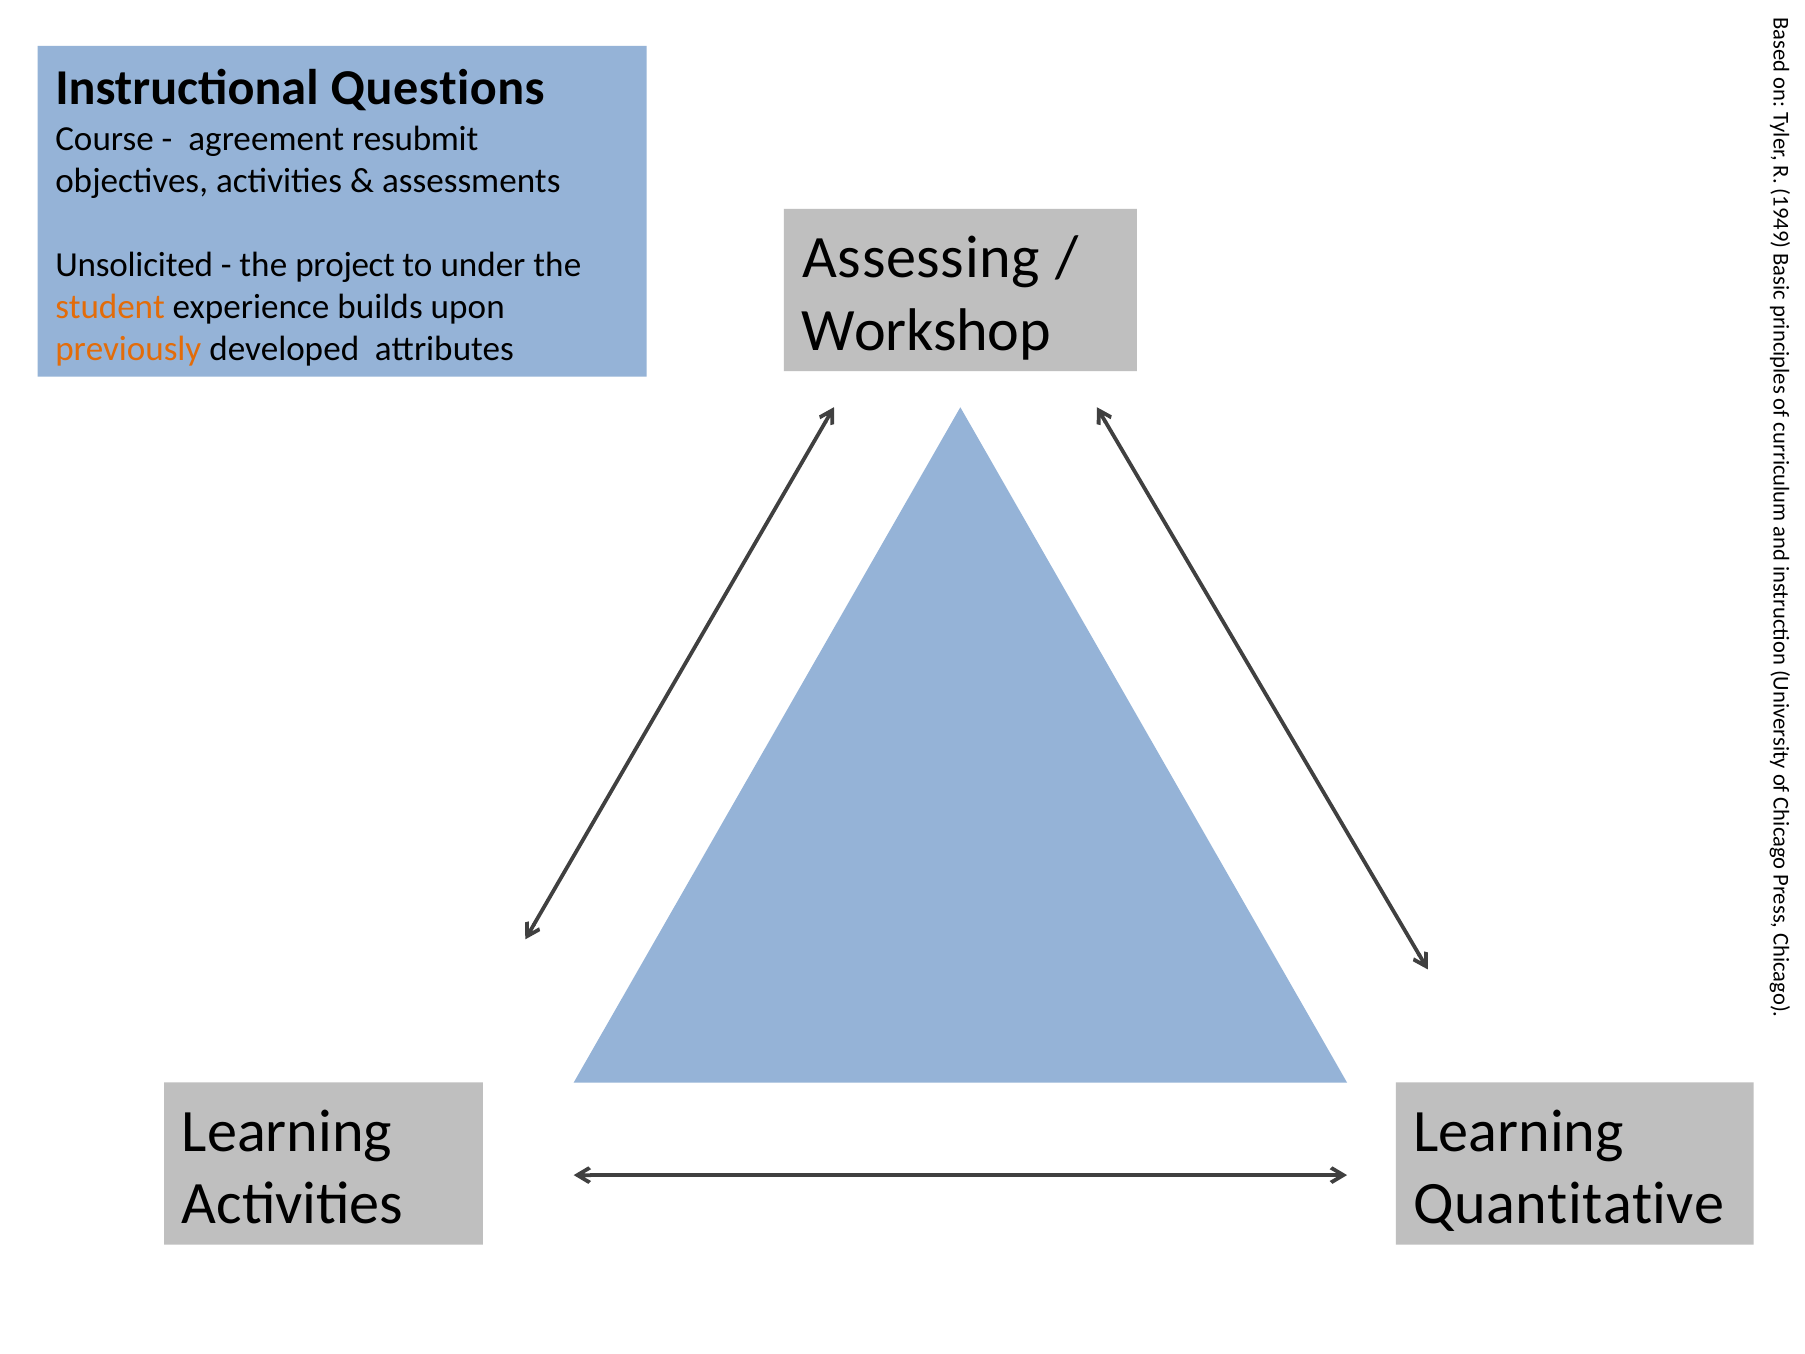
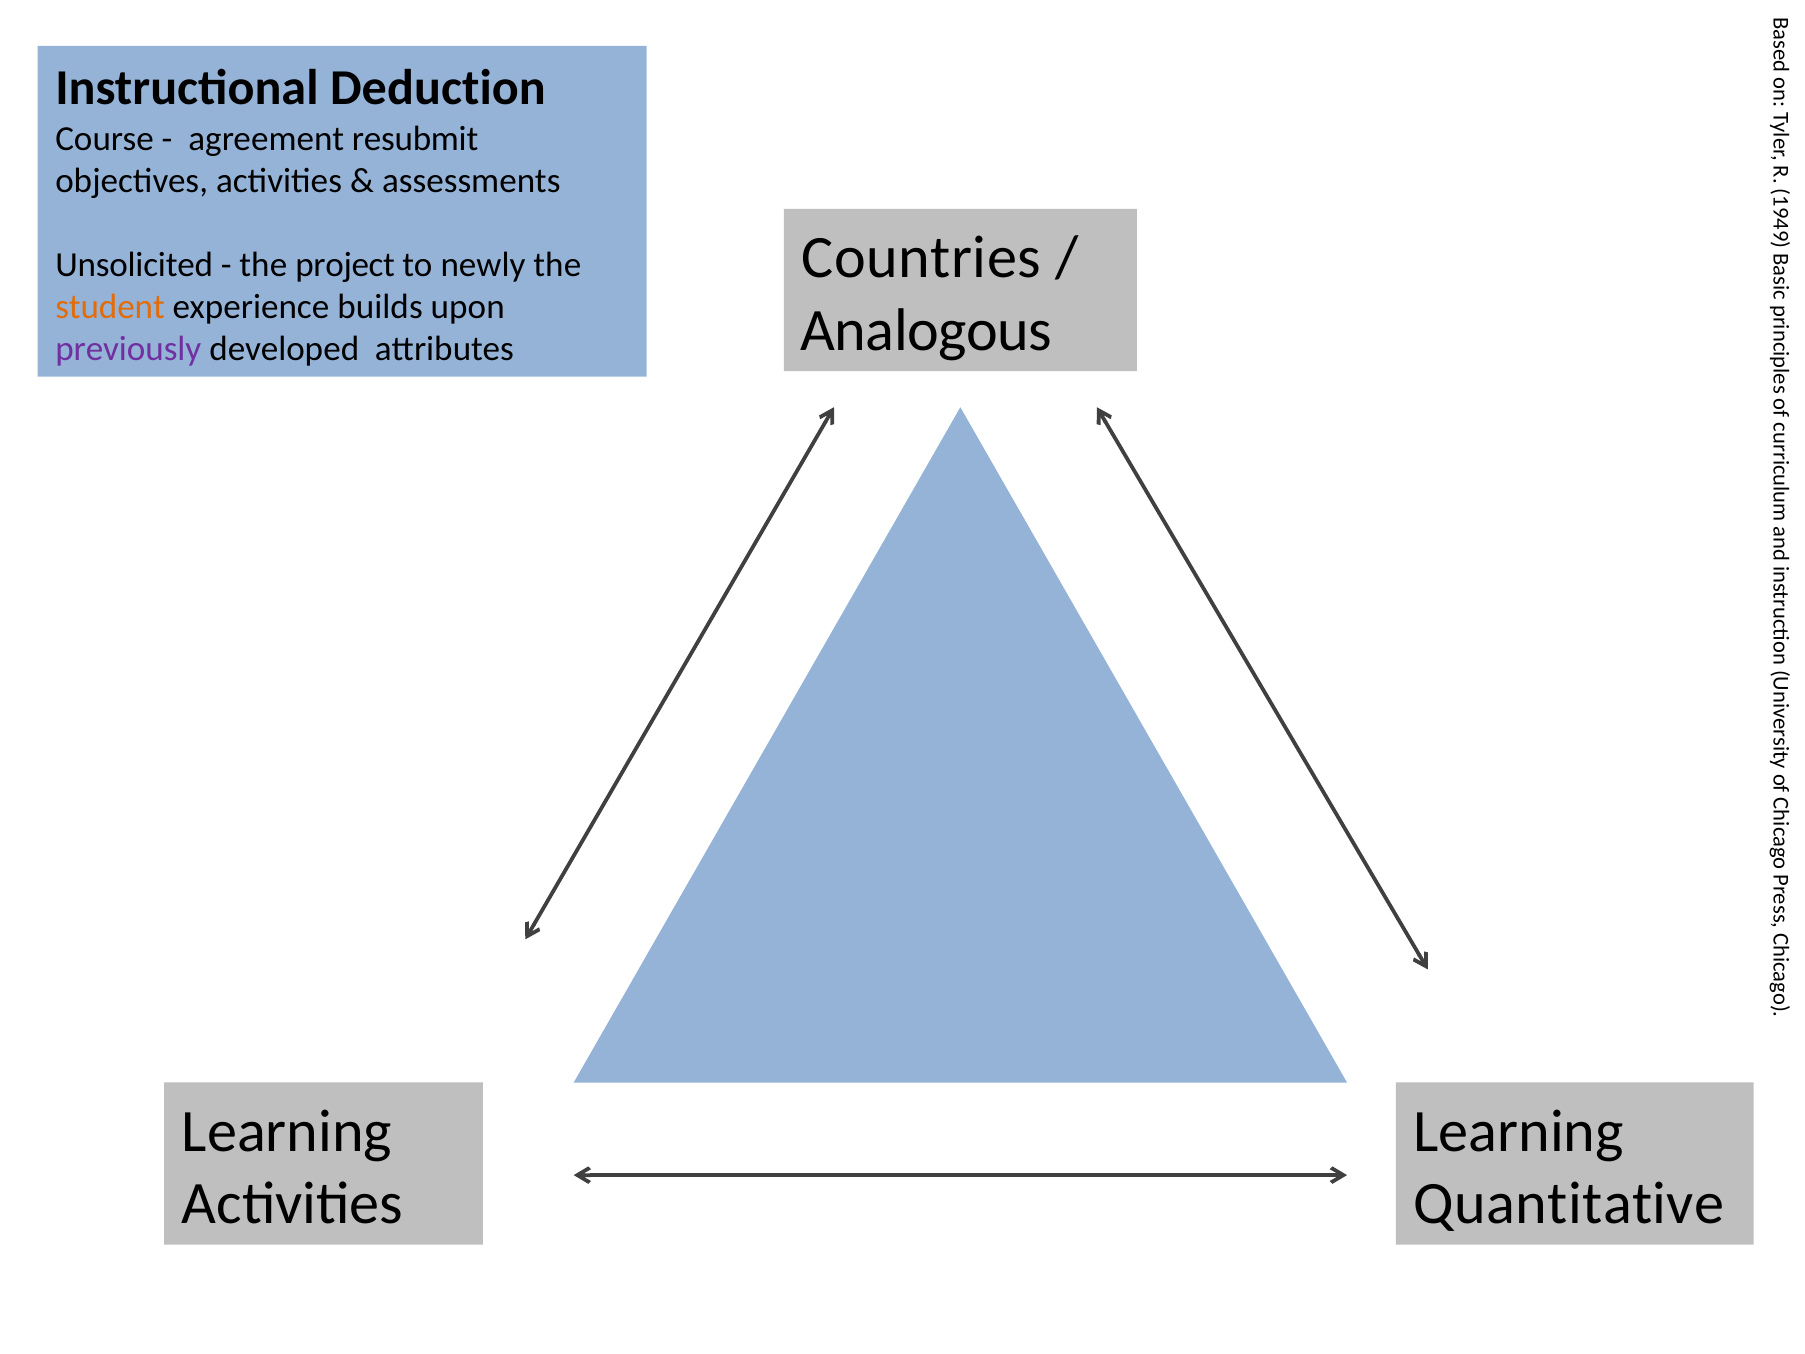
Questions: Questions -> Deduction
Assessing: Assessing -> Countries
under: under -> newly
Workshop: Workshop -> Analogous
previously colour: orange -> purple
